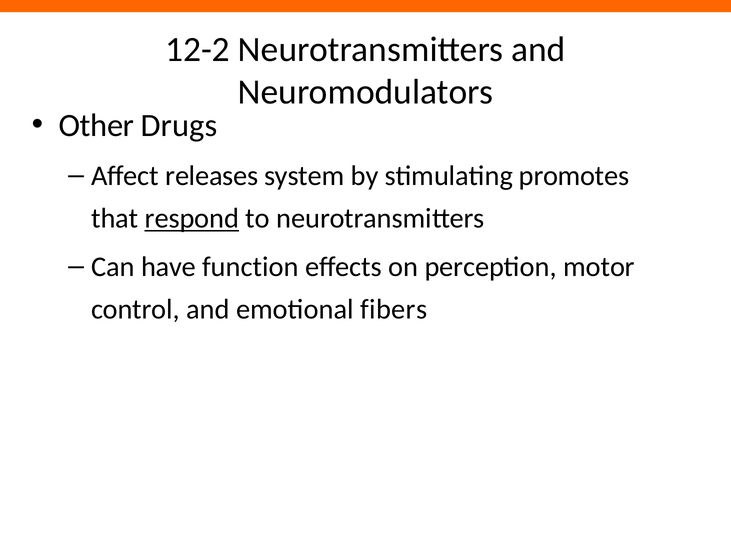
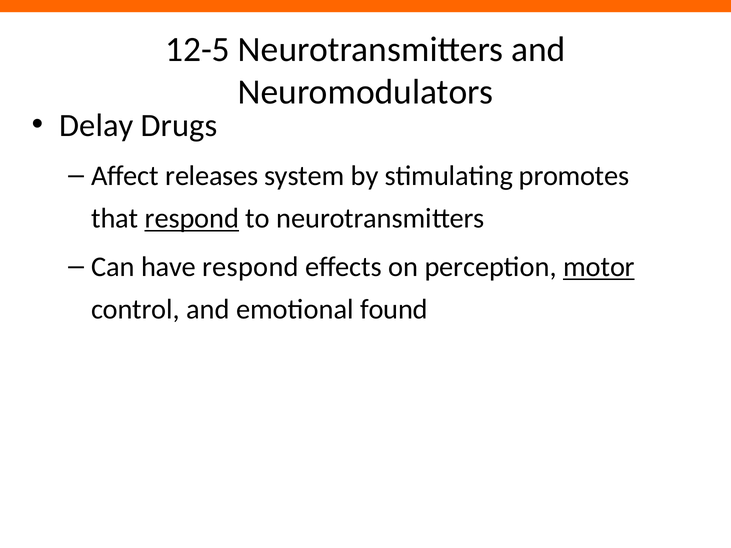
12-2: 12-2 -> 12-5
Other: Other -> Delay
have function: function -> respond
motor underline: none -> present
fibers: fibers -> found
